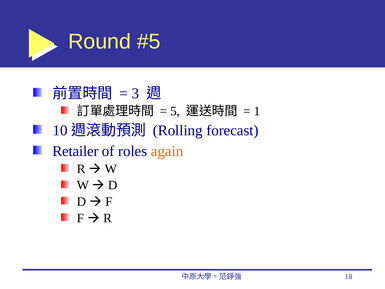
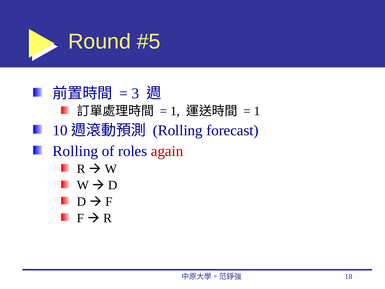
5 at (175, 111): 5 -> 1
Retailer at (76, 151): Retailer -> Rolling
again colour: orange -> red
